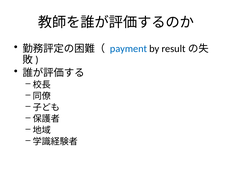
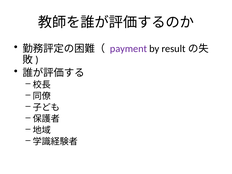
payment colour: blue -> purple
